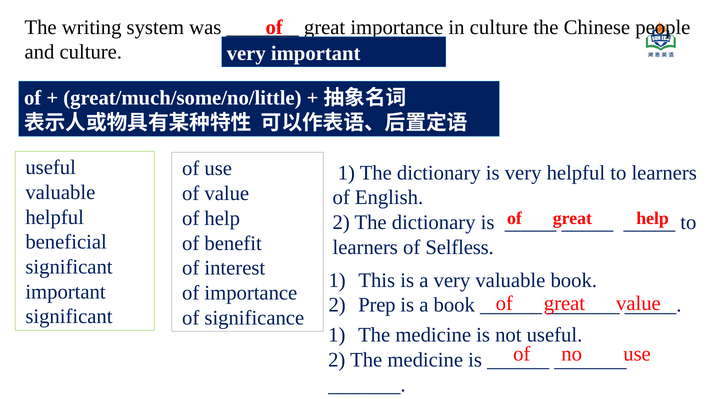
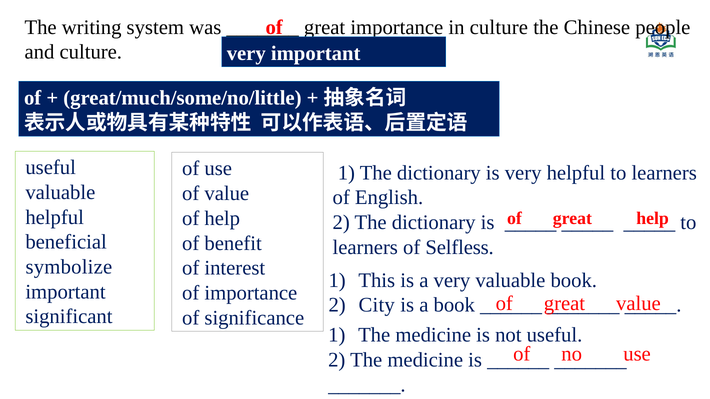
significant at (69, 267): significant -> symbolize
Prep: Prep -> City
